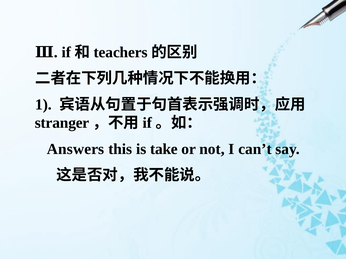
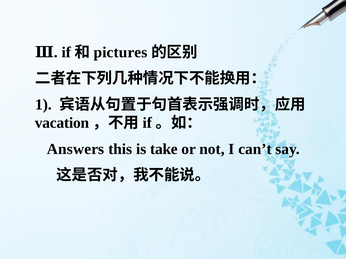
teachers: teachers -> pictures
stranger: stranger -> vacation
